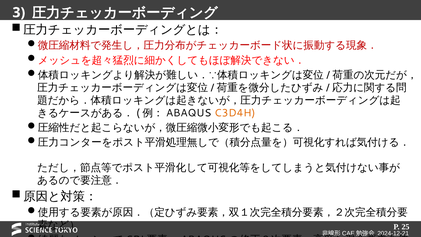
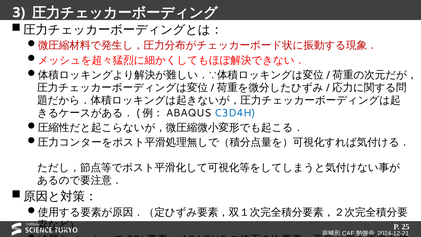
C3D4H colour: orange -> blue
